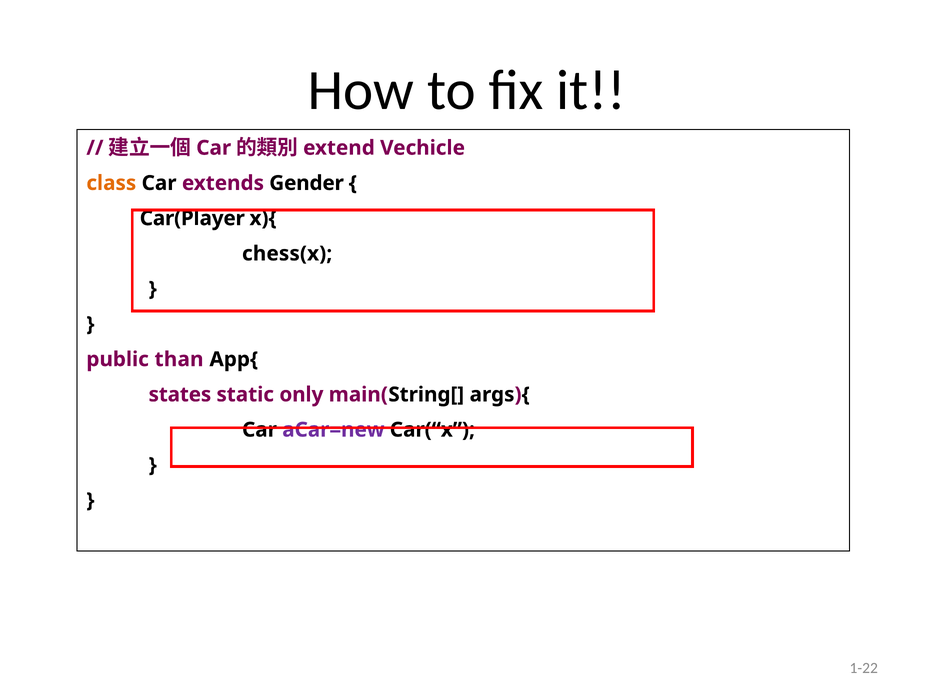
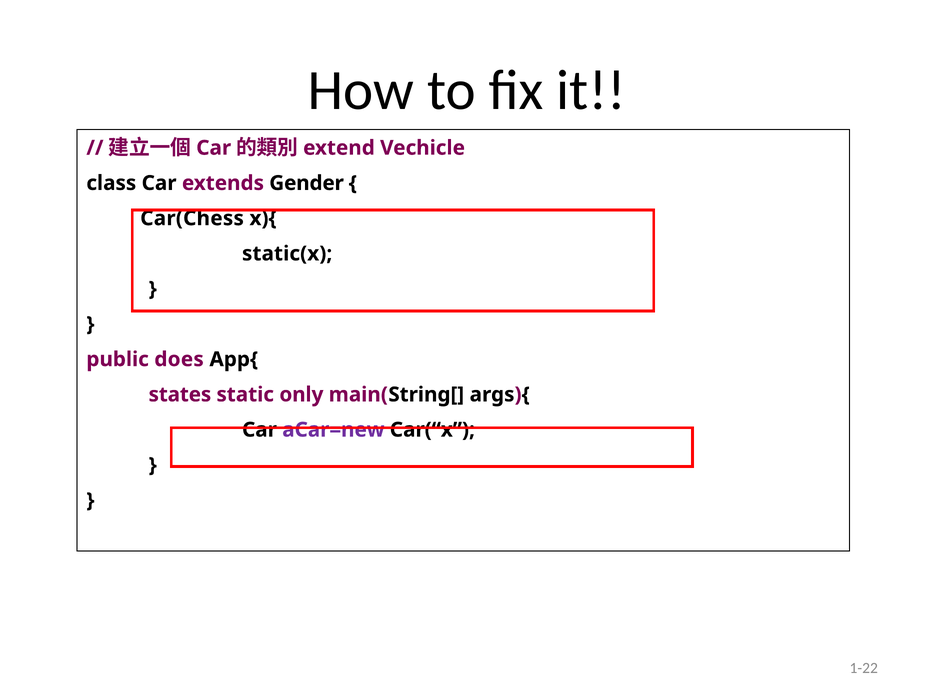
class colour: orange -> black
Car(Player: Car(Player -> Car(Chess
chess(x: chess(x -> static(x
than: than -> does
